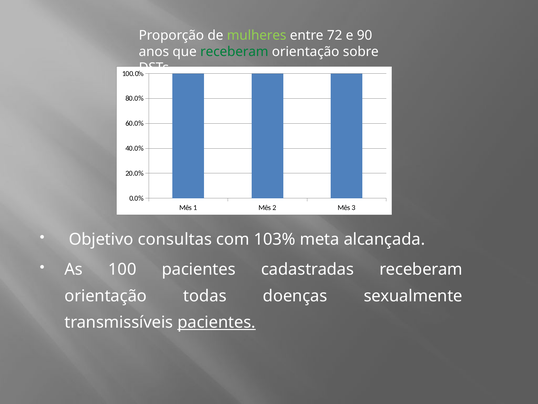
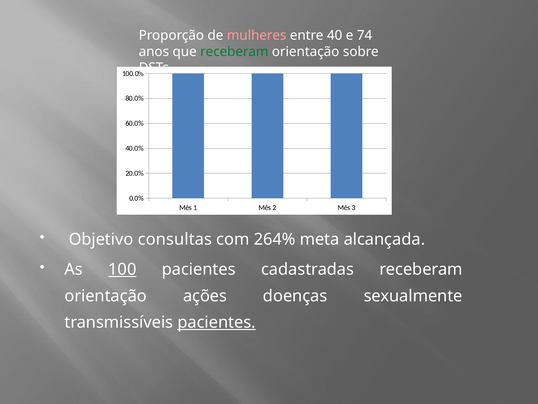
mulheres colour: light green -> pink
72: 72 -> 40
90: 90 -> 74
103%: 103% -> 264%
100 underline: none -> present
todas: todas -> ações
